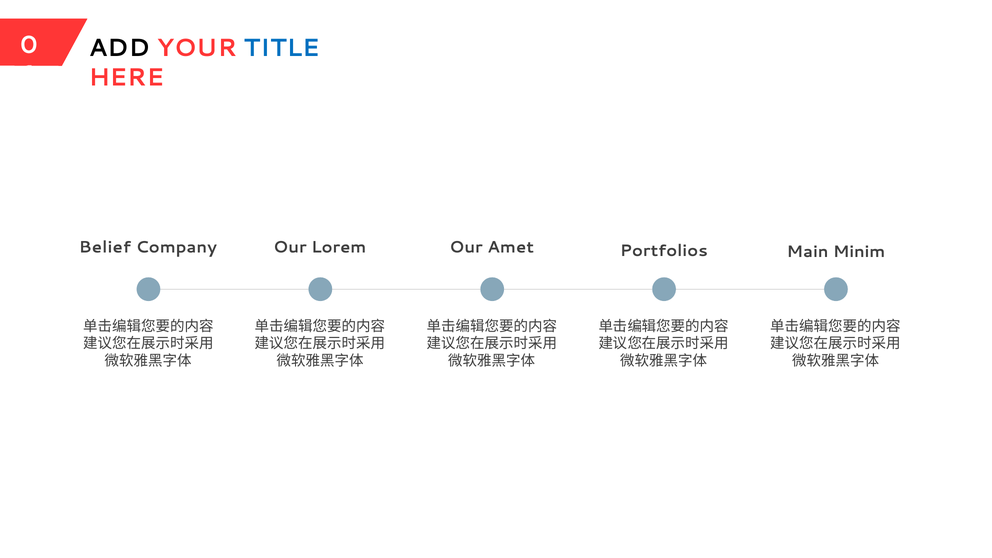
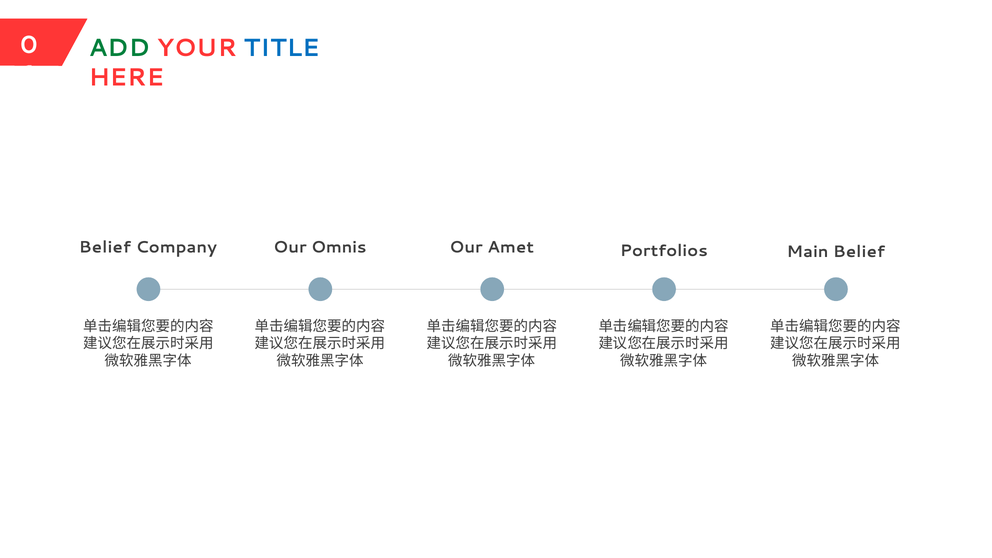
ADD colour: black -> green
Lorem: Lorem -> Omnis
Main Minim: Minim -> Belief
